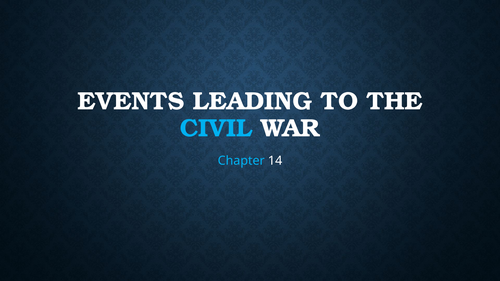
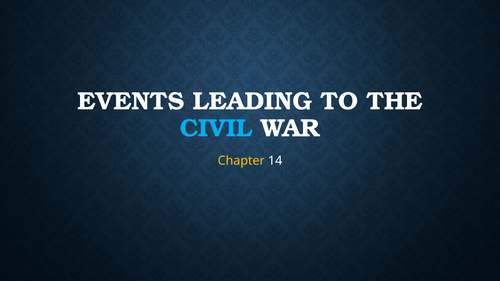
Chapter colour: light blue -> yellow
